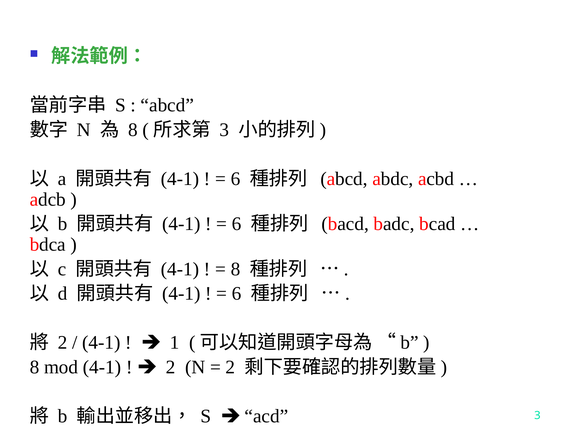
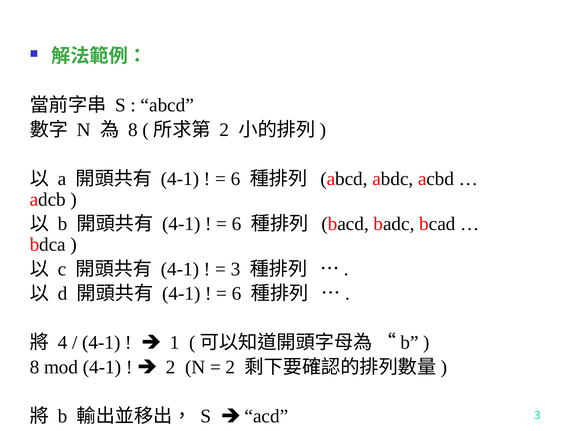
3 at (224, 130): 3 -> 2
8 at (236, 269): 8 -> 3
2 at (62, 343): 2 -> 4
